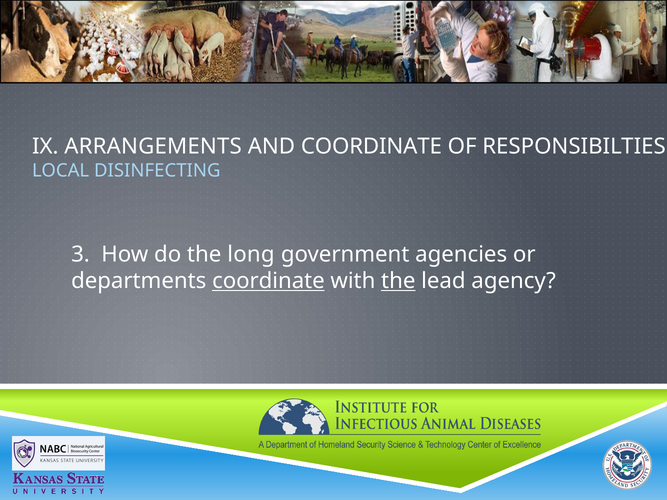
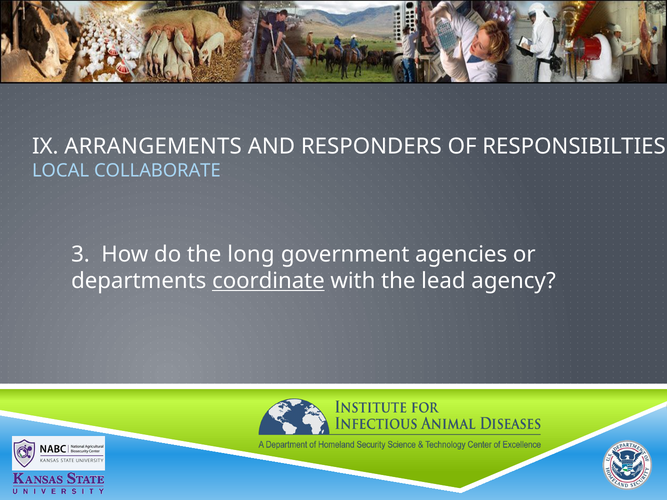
AND COORDINATE: COORDINATE -> RESPONDERS
DISINFECTING: DISINFECTING -> COLLABORATE
the at (398, 281) underline: present -> none
